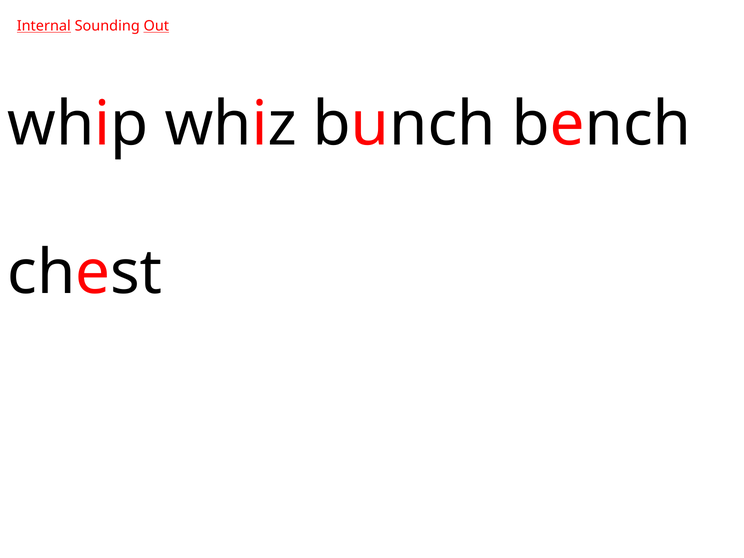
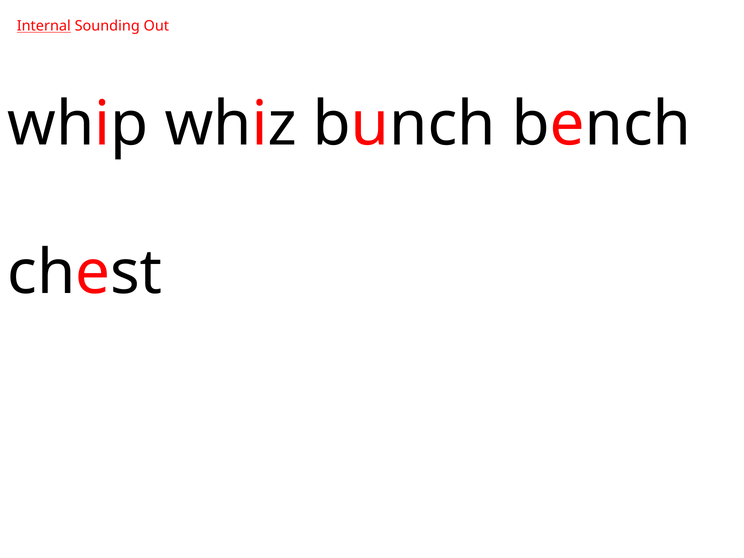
Out underline: present -> none
